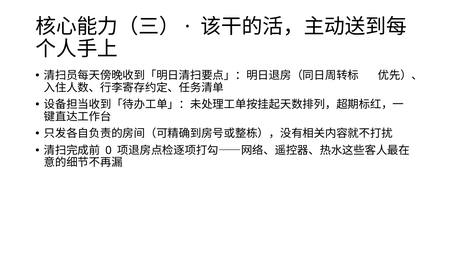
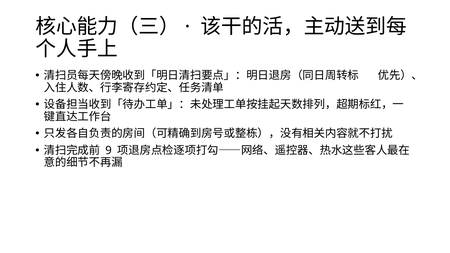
0: 0 -> 9
